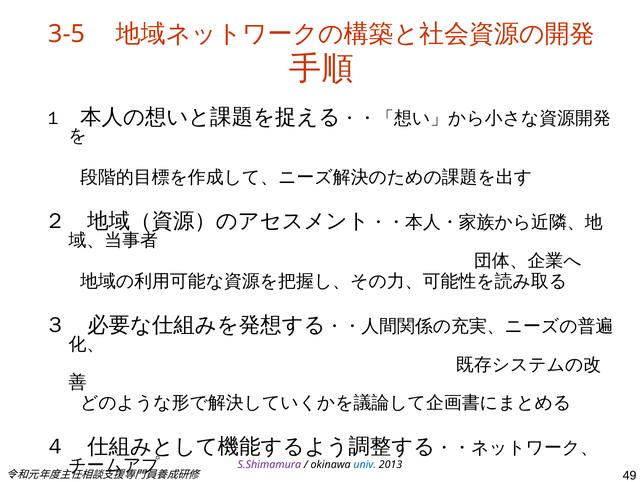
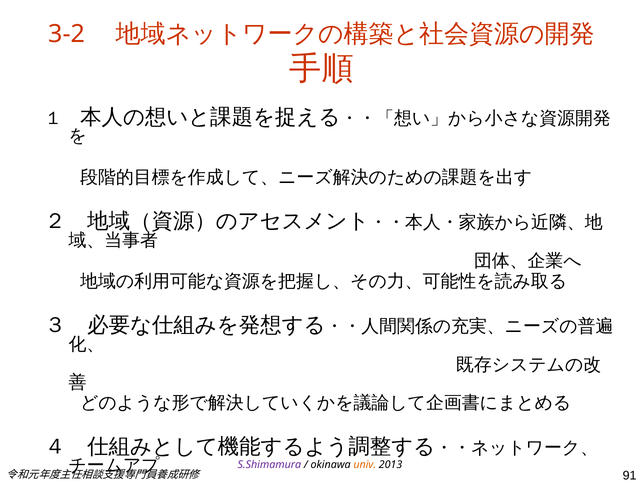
3-5: 3-5 -> 3-2
univ colour: blue -> orange
49: 49 -> 91
